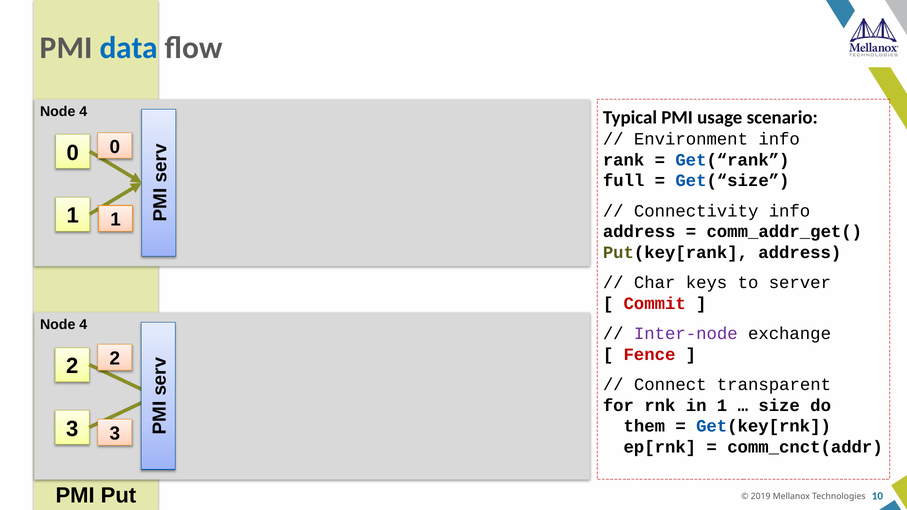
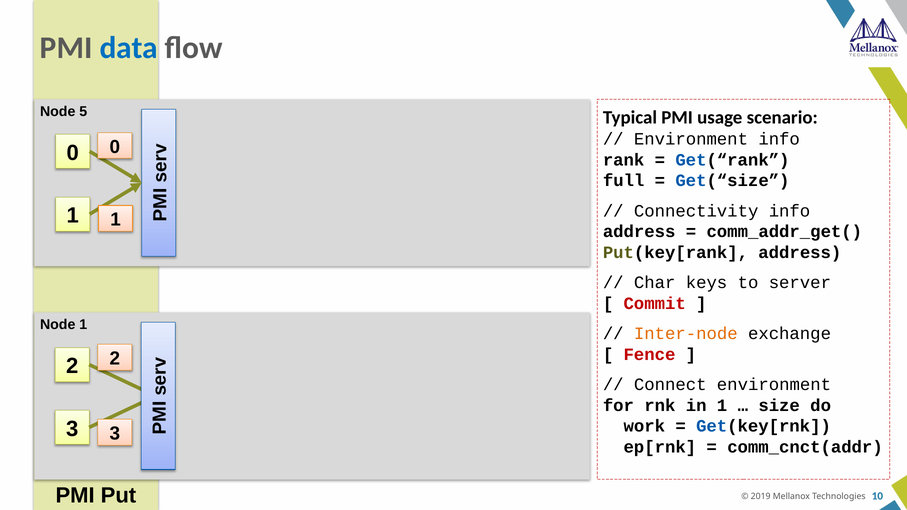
4 at (83, 112): 4 -> 5
4 at (83, 325): 4 -> 1
Inter-node colour: purple -> orange
Connect transparent: transparent -> environment
them: them -> work
